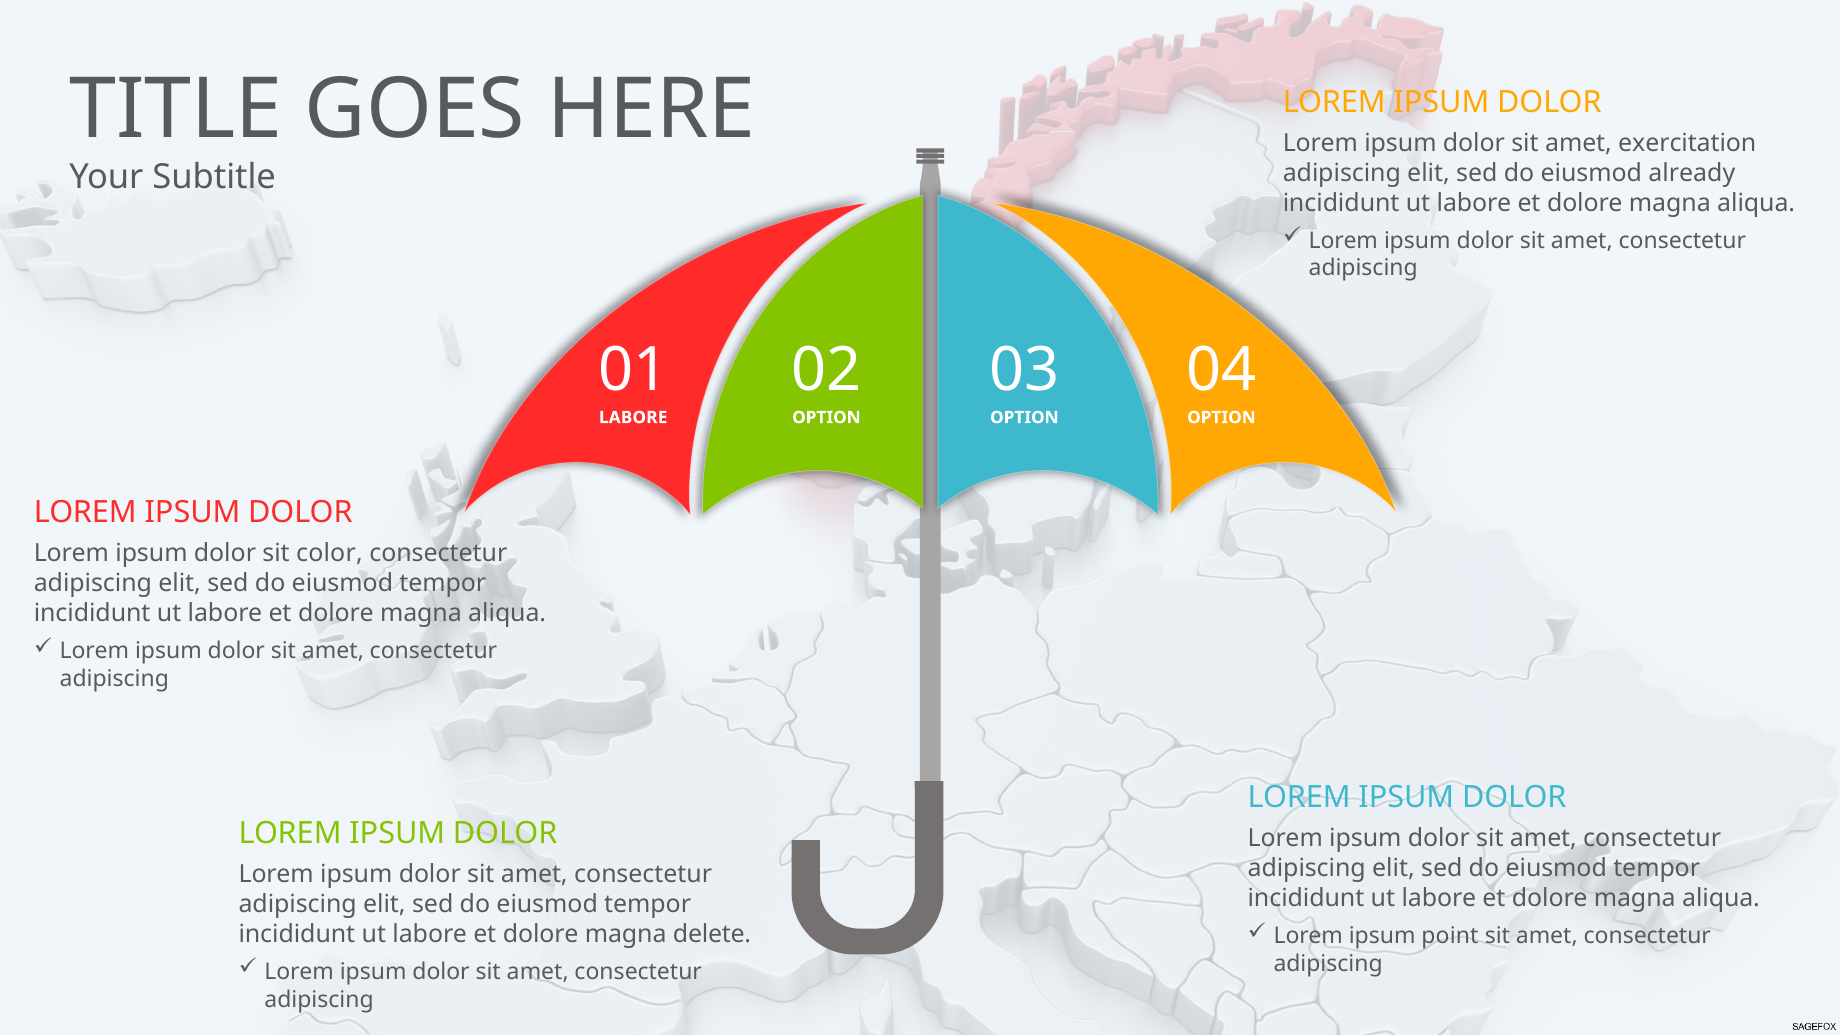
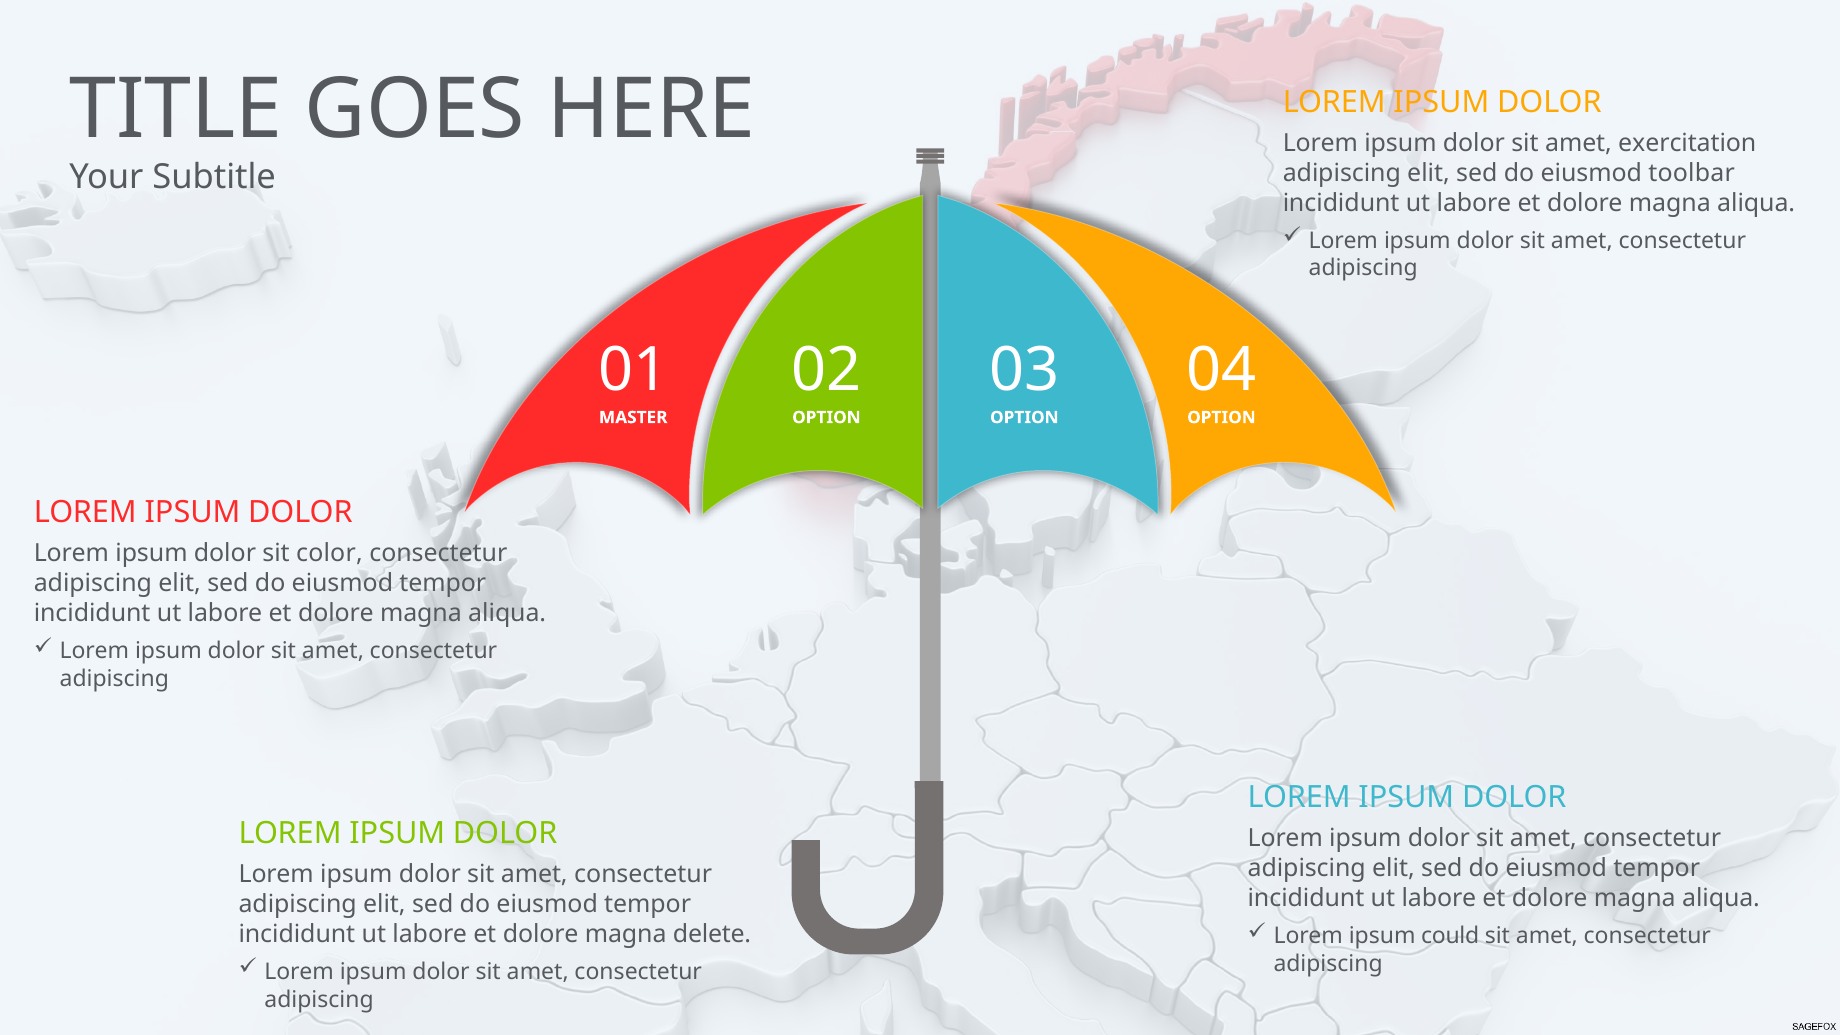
already: already -> toolbar
LABORE at (633, 417): LABORE -> MASTER
point: point -> could
